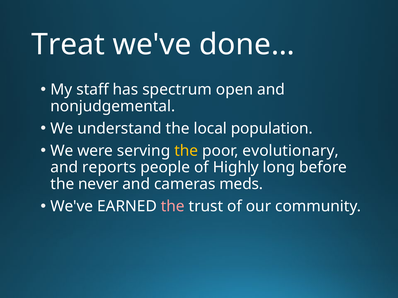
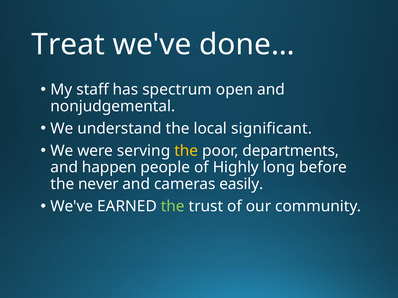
population: population -> significant
evolutionary: evolutionary -> departments
reports: reports -> happen
meds: meds -> easily
the at (173, 207) colour: pink -> light green
